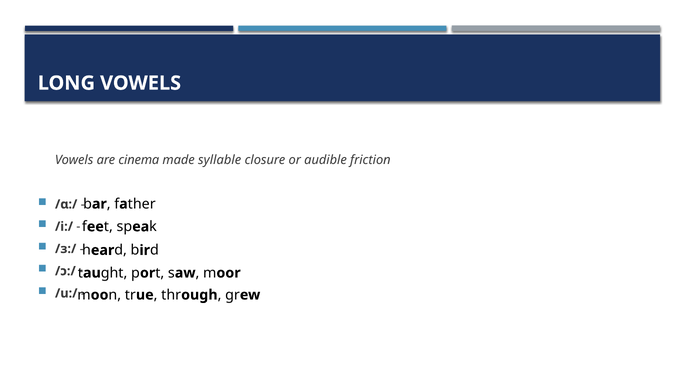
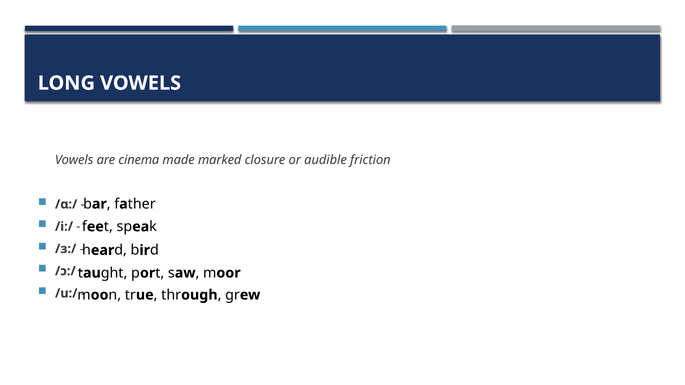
syllable: syllable -> marked
